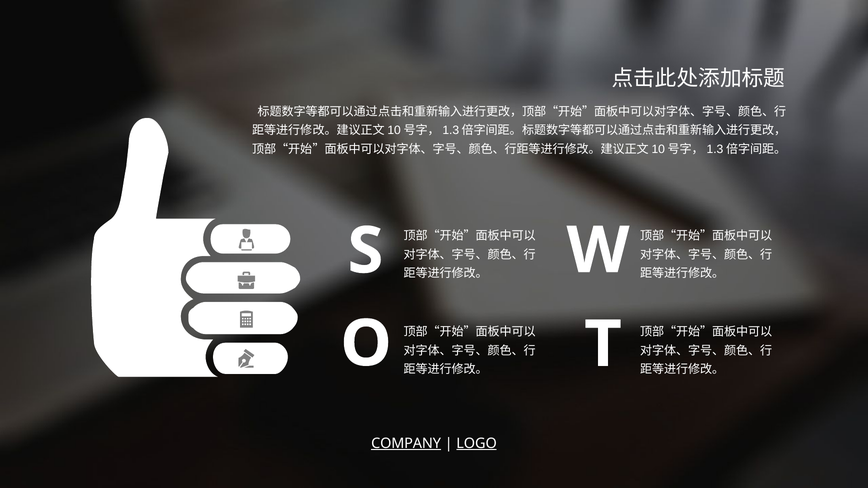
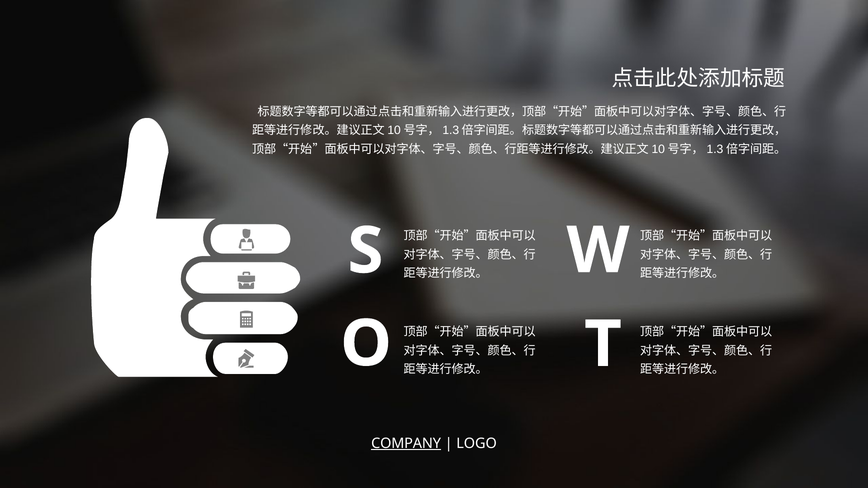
LOGO underline: present -> none
